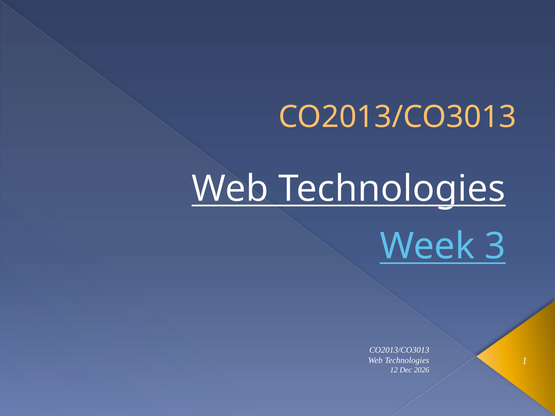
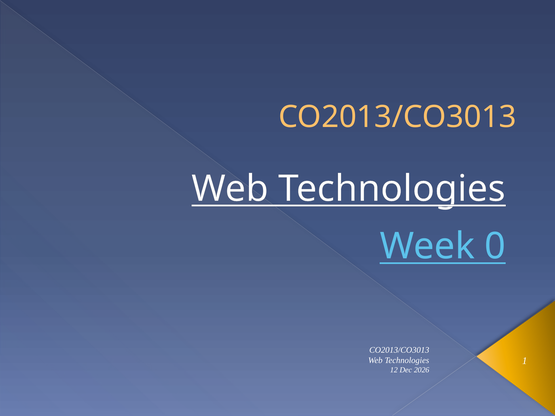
3: 3 -> 0
